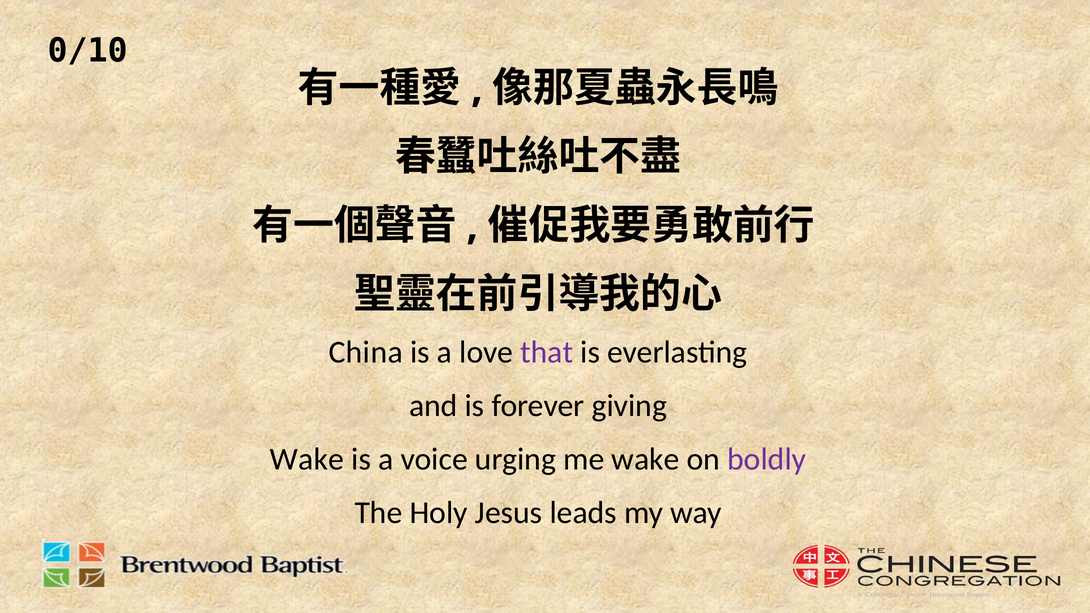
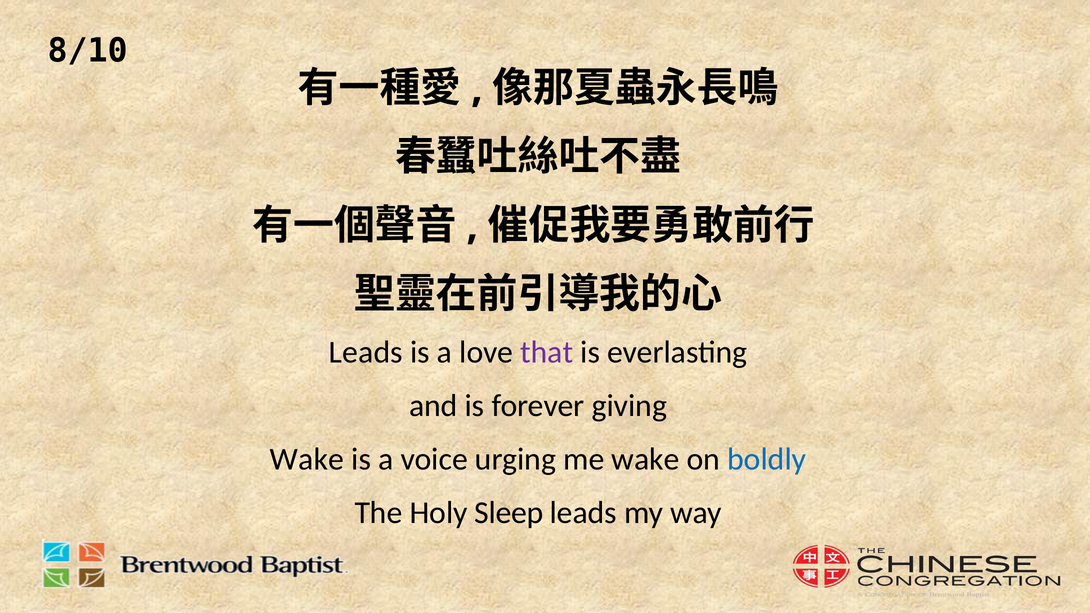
0/10: 0/10 -> 8/10
China at (366, 353): China -> Leads
boldly colour: purple -> blue
Jesus: Jesus -> Sleep
